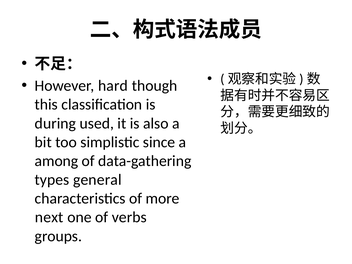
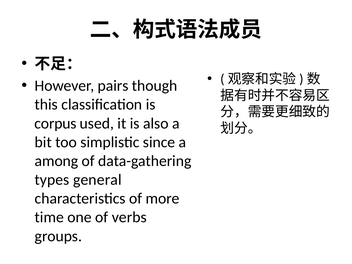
hard: hard -> pairs
during: during -> corpus
next: next -> time
